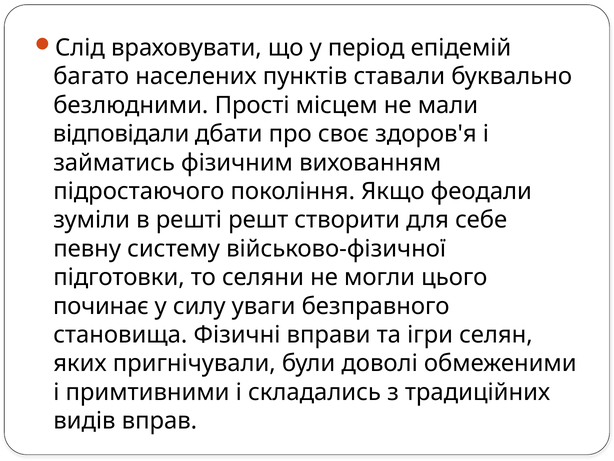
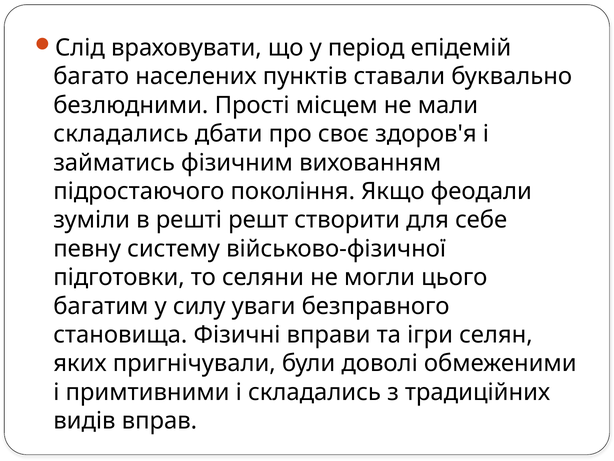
відповідали at (121, 134): відповідали -> складались
починає: починає -> багатим
